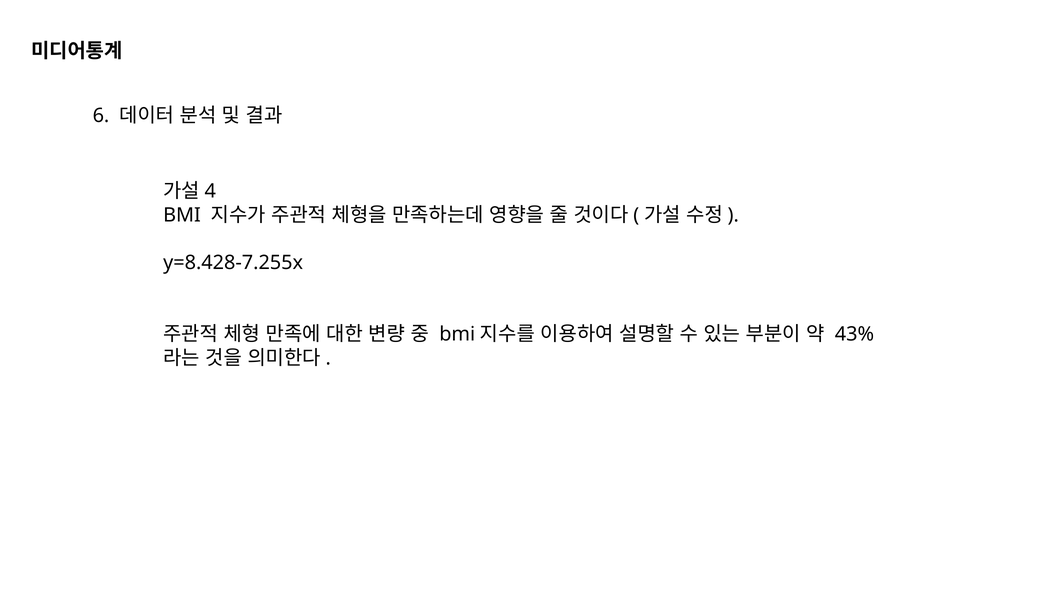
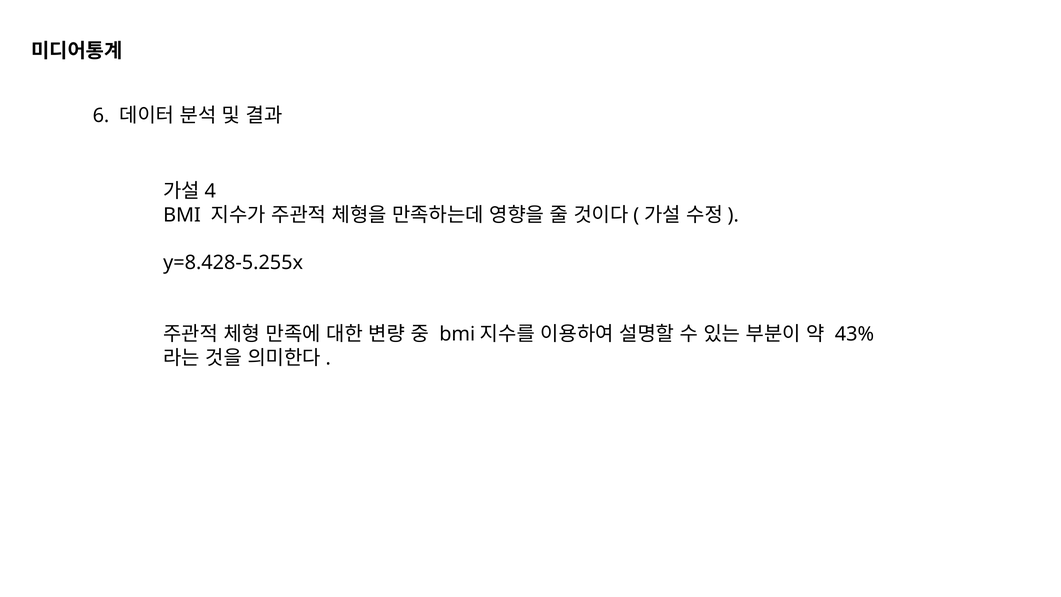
y=8.428-7.255x: y=8.428-7.255x -> y=8.428-5.255x
